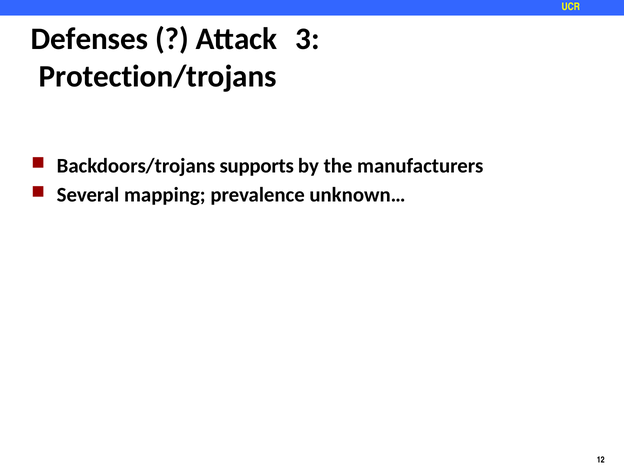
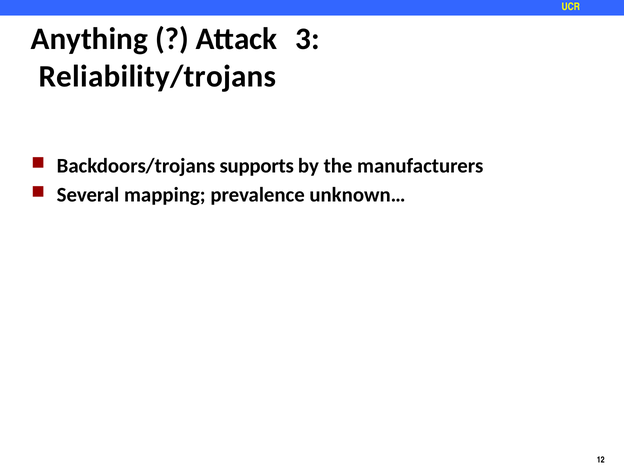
Defenses: Defenses -> Anything
Protection/trojans: Protection/trojans -> Reliability/trojans
